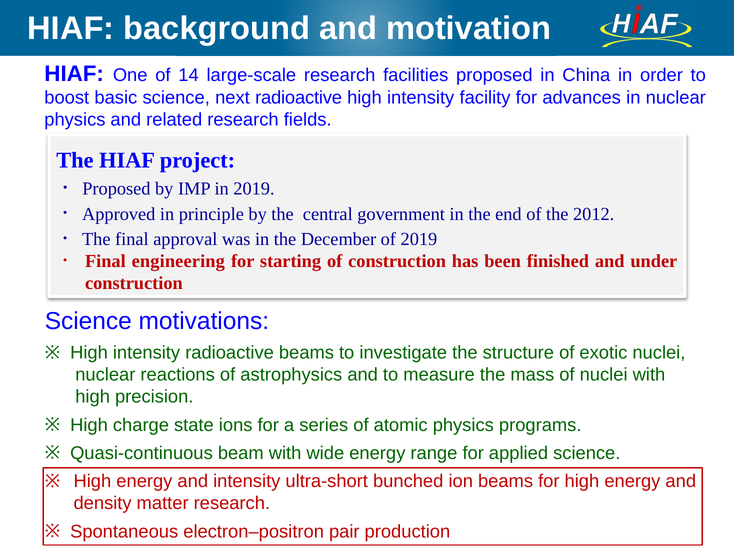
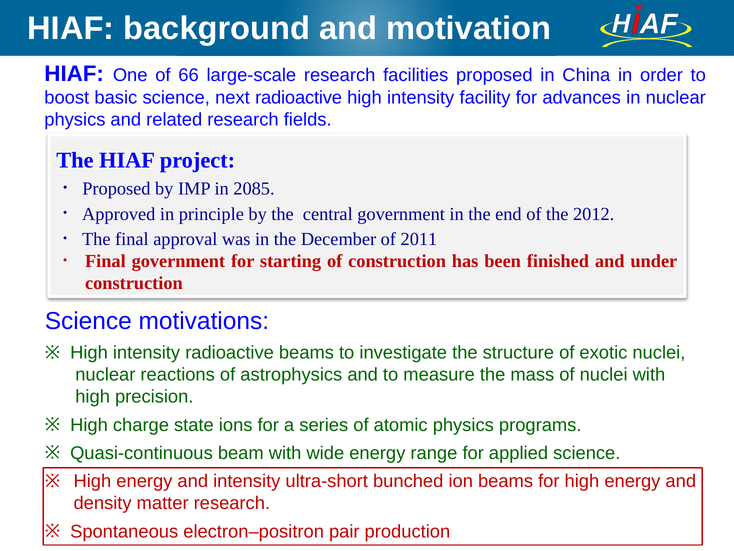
14: 14 -> 66
in 2019: 2019 -> 2085
of 2019: 2019 -> 2011
Final engineering: engineering -> government
